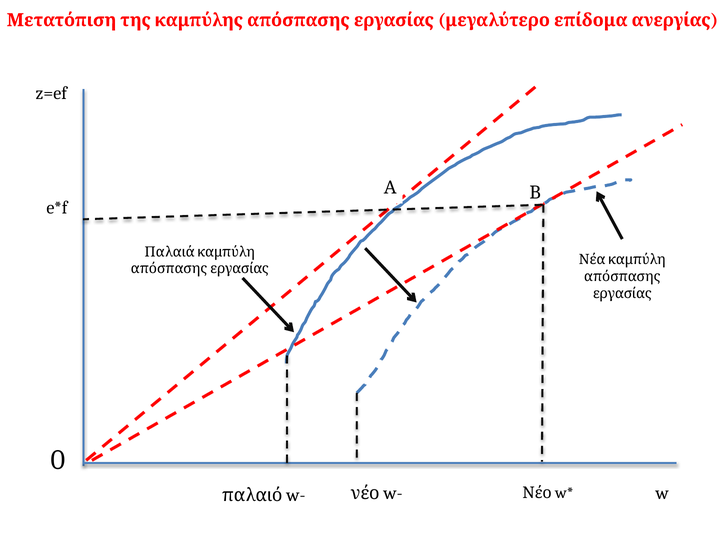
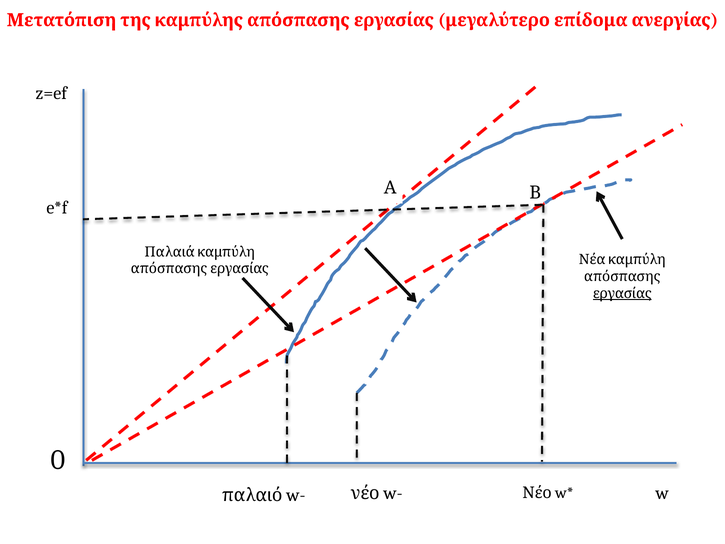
εργασίας underline: none -> present
